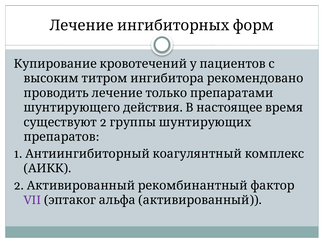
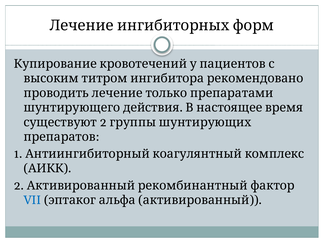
VII colour: purple -> blue
